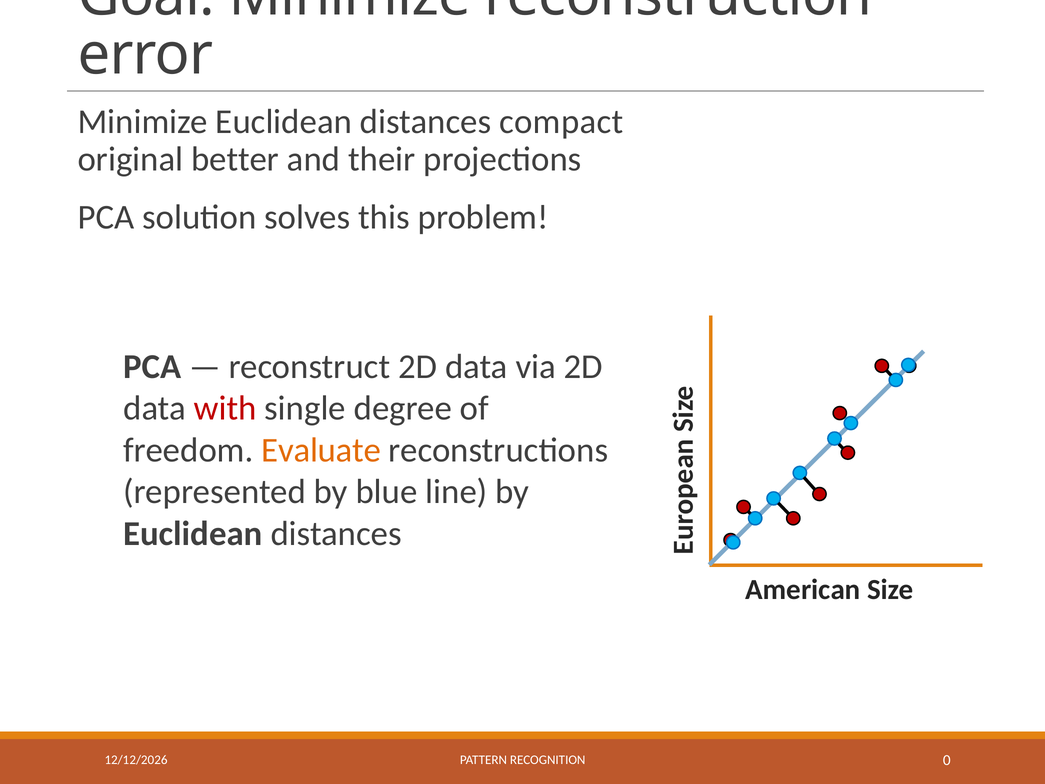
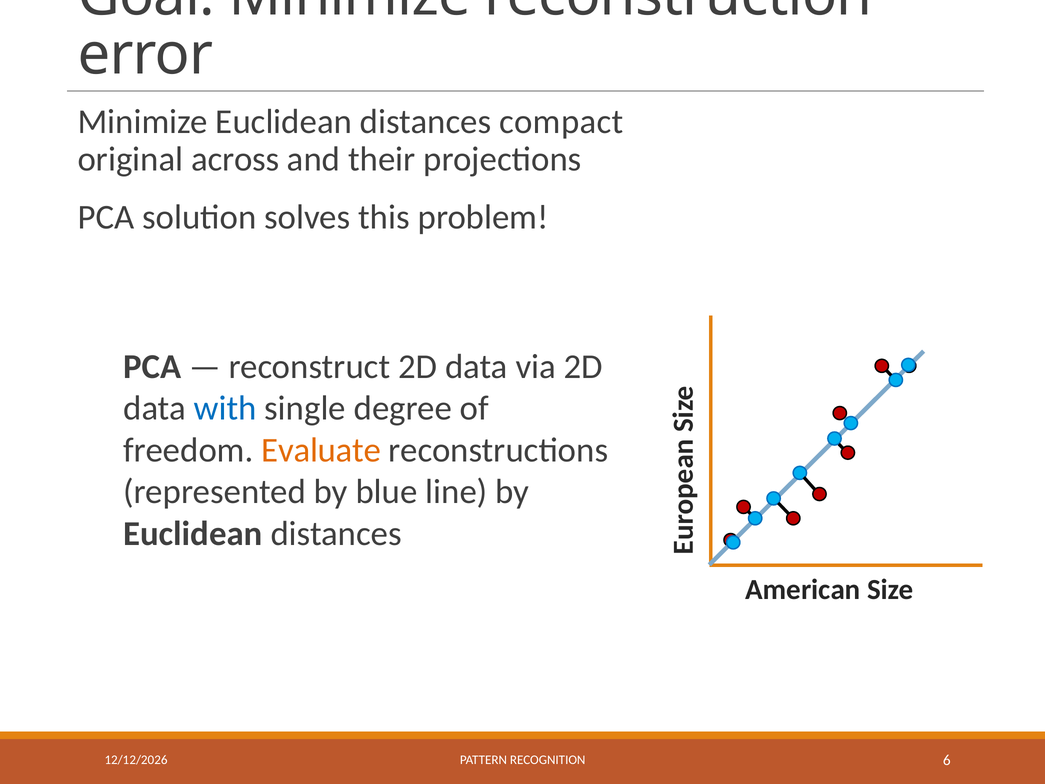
better: better -> across
with colour: red -> blue
0: 0 -> 6
